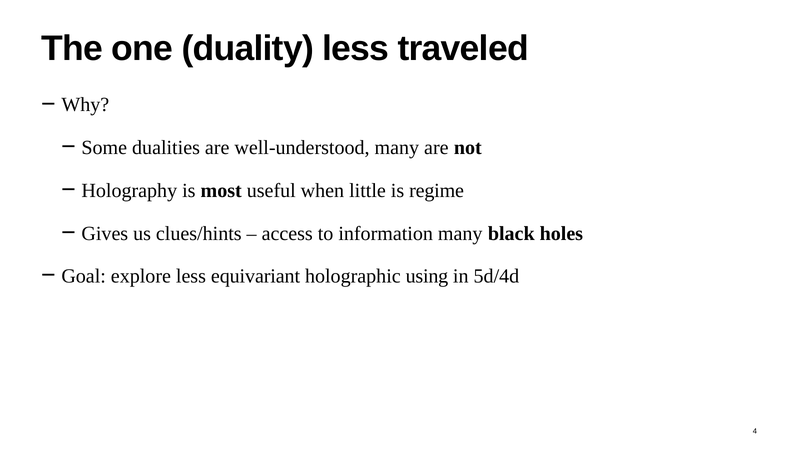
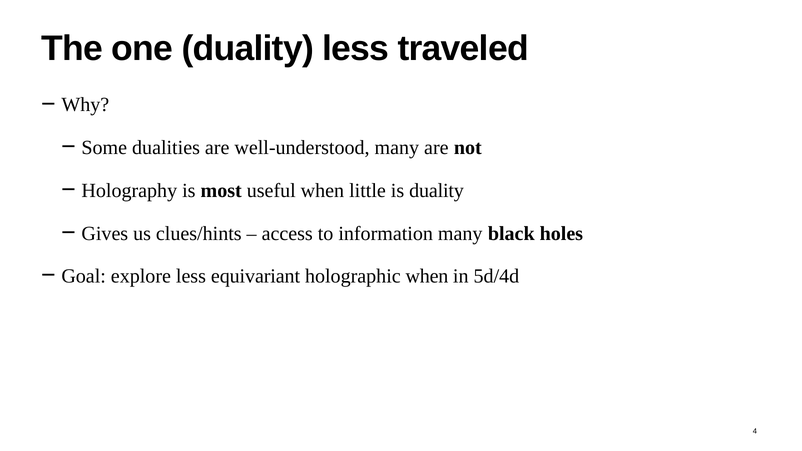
is regime: regime -> duality
holographic using: using -> when
